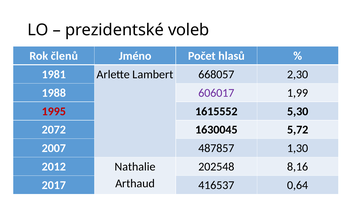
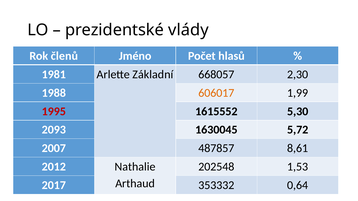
voleb: voleb -> vlády
Lambert: Lambert -> Základní
606017 colour: purple -> orange
2072: 2072 -> 2093
1,30: 1,30 -> 8,61
8,16: 8,16 -> 1,53
416537: 416537 -> 353332
